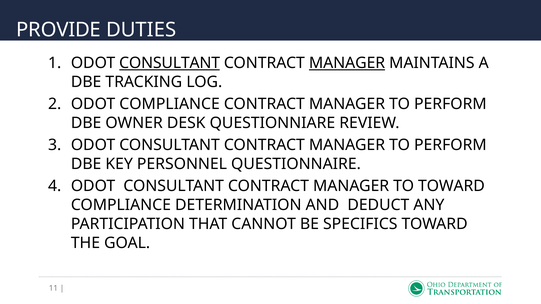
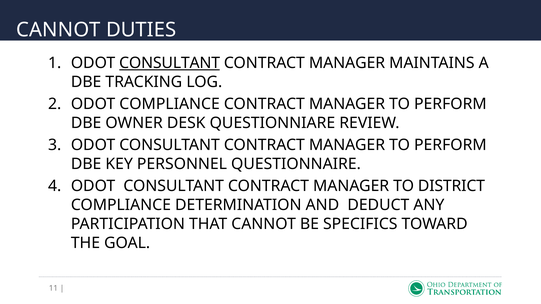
PROVIDE at (59, 30): PROVIDE -> CANNOT
MANAGER at (347, 63) underline: present -> none
TO TOWARD: TOWARD -> DISTRICT
